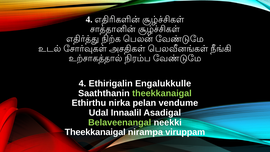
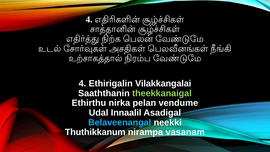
Engalukkulle: Engalukkulle -> Vilakkangalai
Belaveenangal colour: light green -> light blue
Theekkanaigal at (95, 132): Theekkanaigal -> Thuthikkanum
viruppam: viruppam -> vasanam
